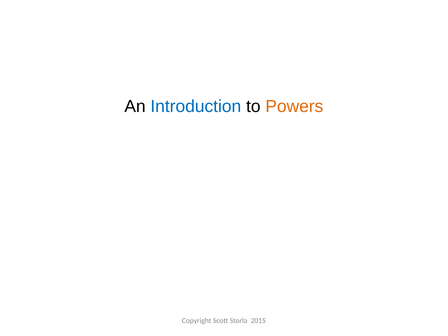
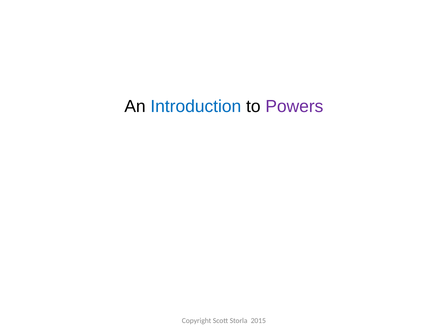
Powers colour: orange -> purple
